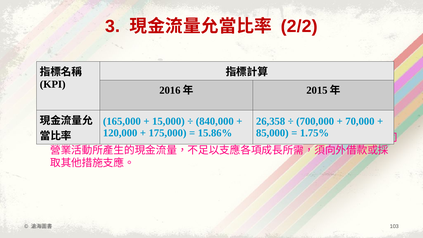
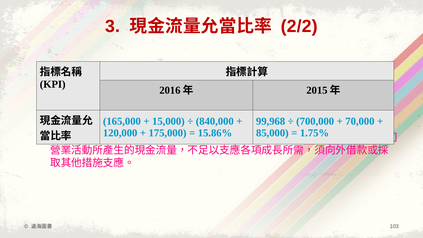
26,358: 26,358 -> 99,968
